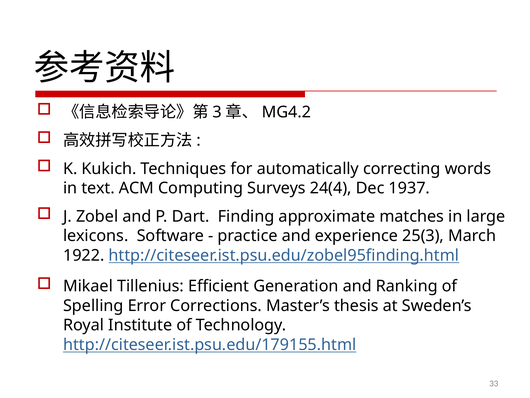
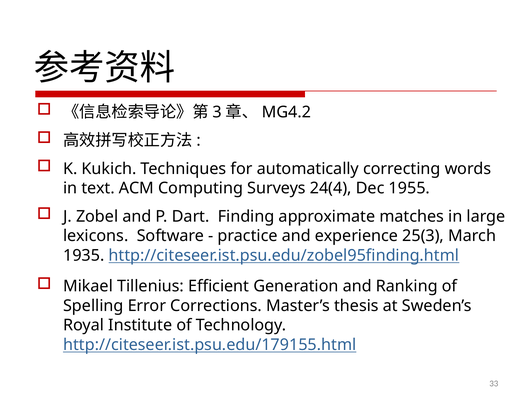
1937: 1937 -> 1955
1922: 1922 -> 1935
